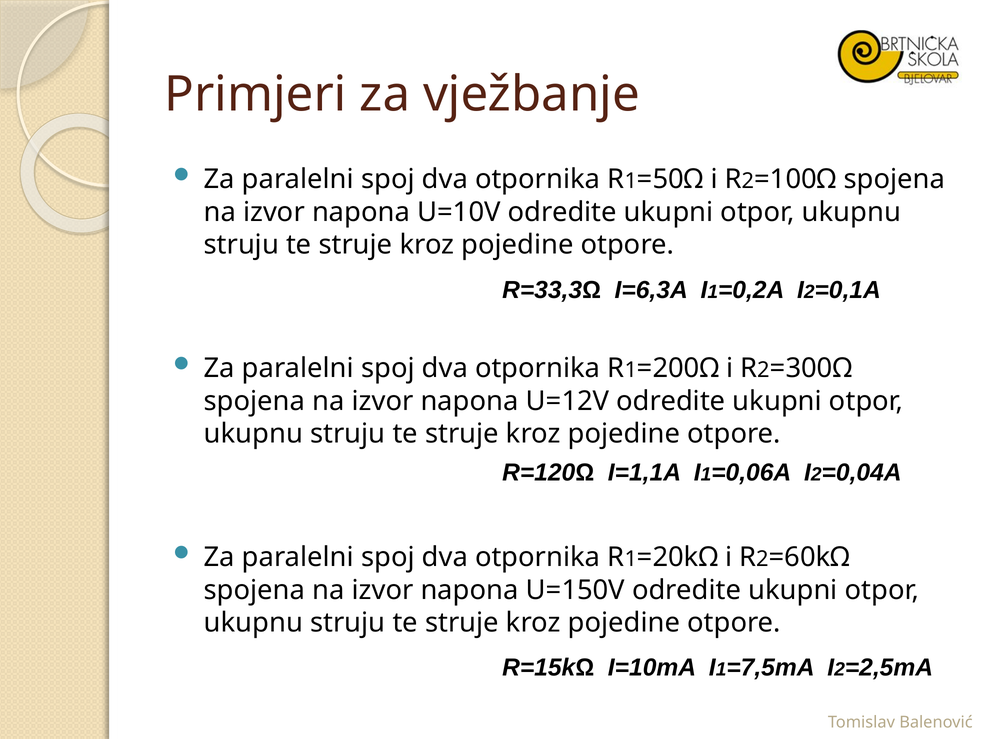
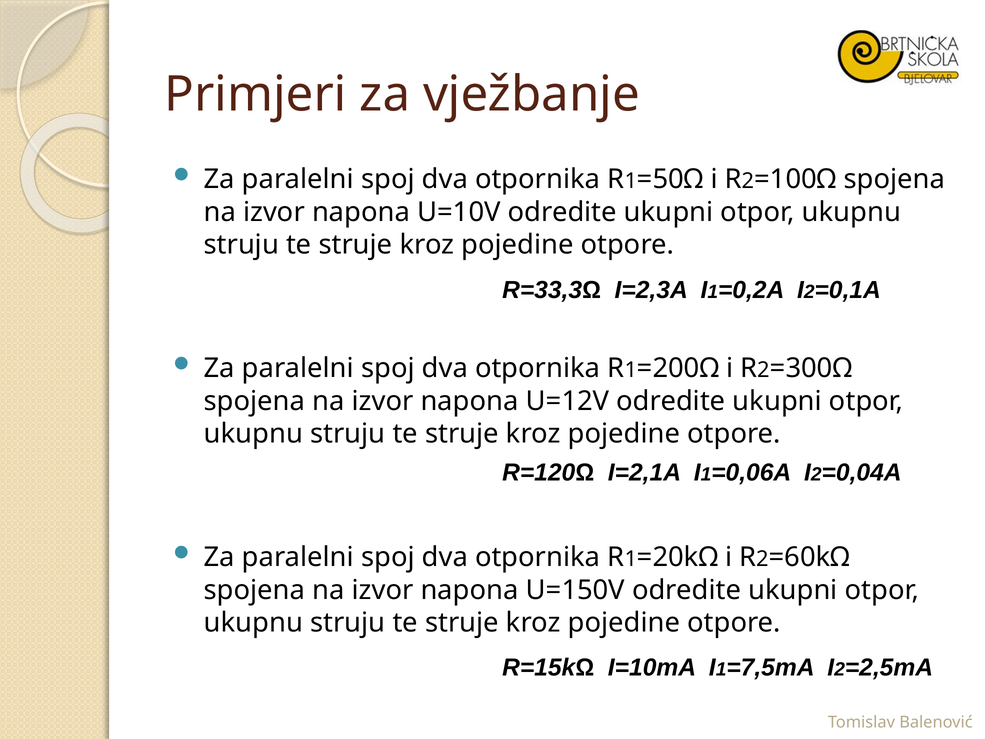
I=6,3A: I=6,3A -> I=2,3A
I=1,1A: I=1,1A -> I=2,1A
